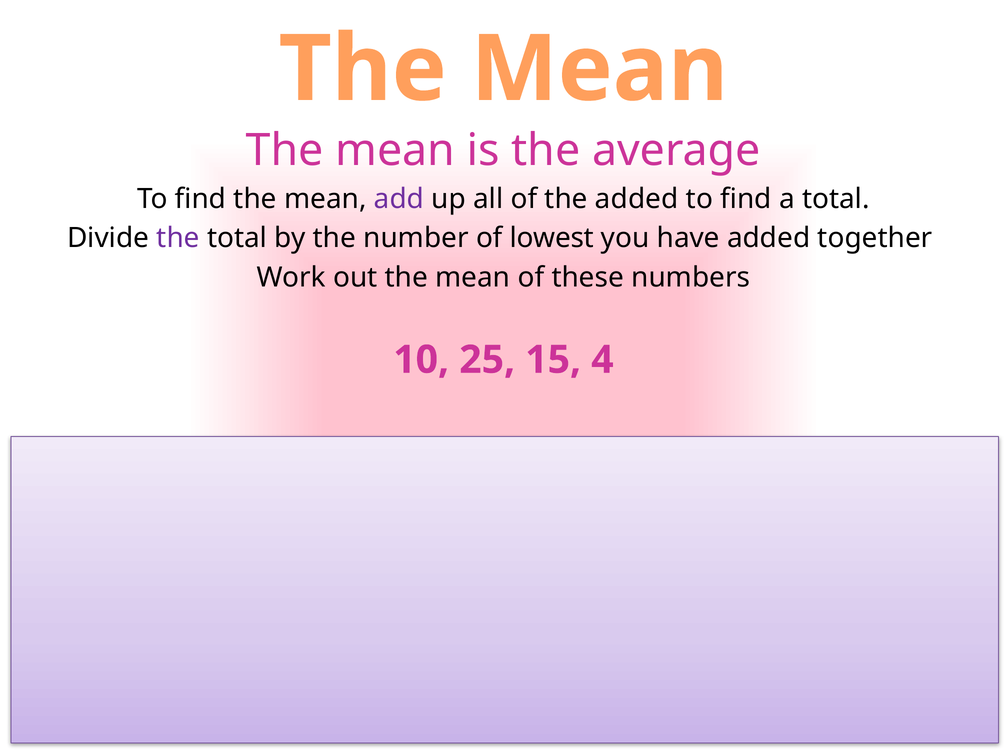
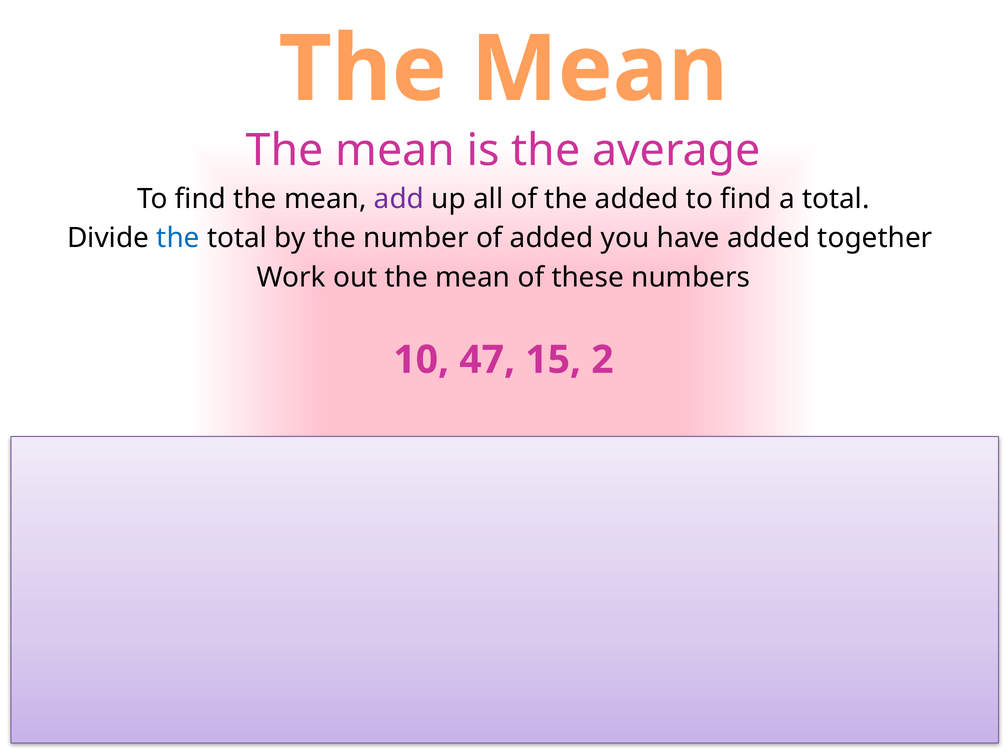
the at (178, 238) colour: purple -> blue
of lowest: lowest -> added
25: 25 -> 47
15 4: 4 -> 2
